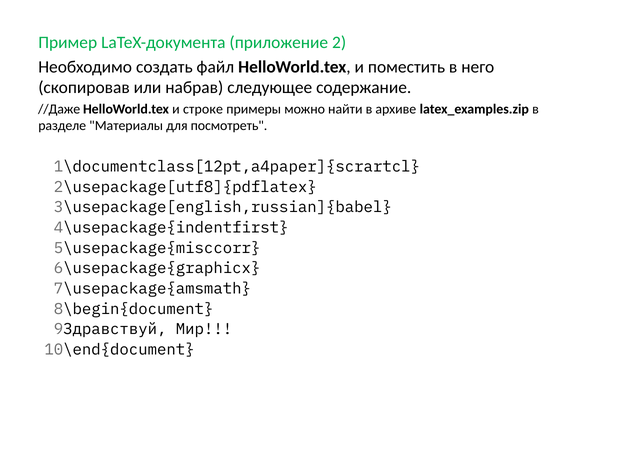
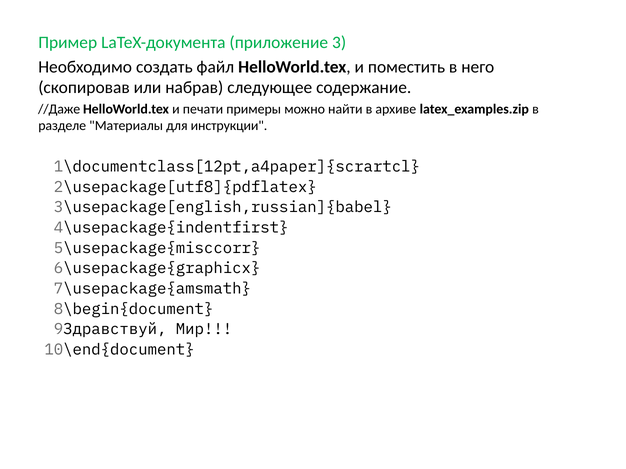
приложение 2: 2 -> 3
строке: строке -> печати
посмотреть: посмотреть -> инструкции
